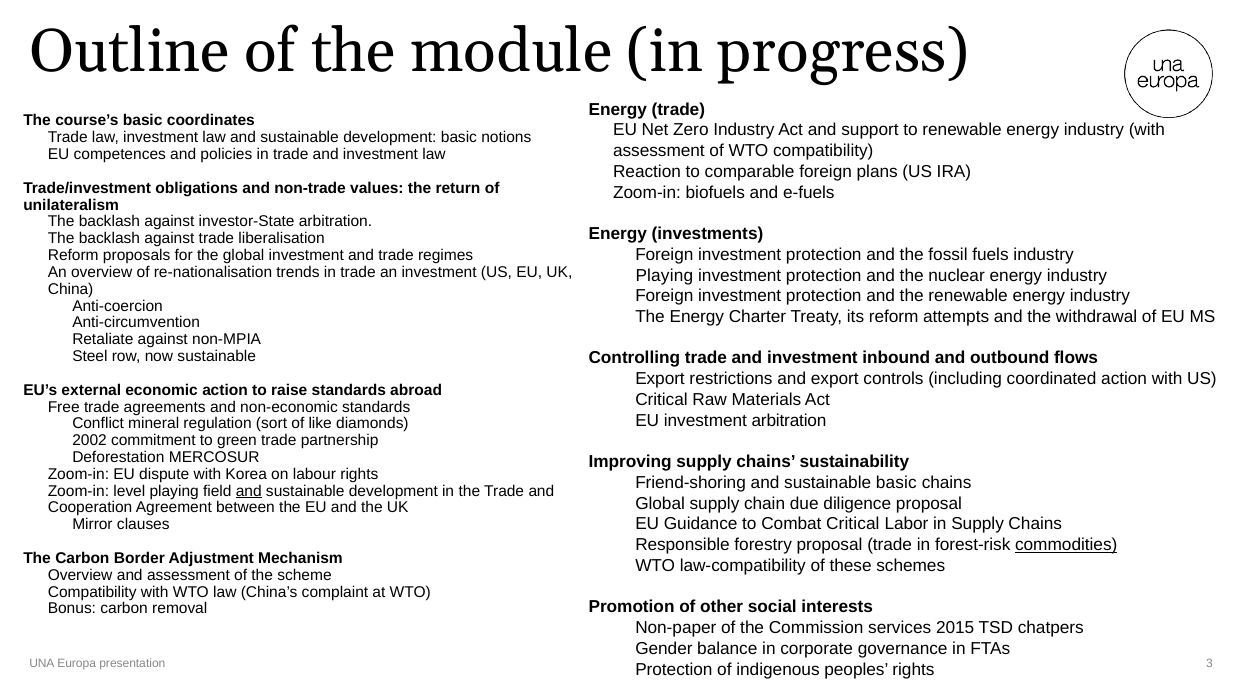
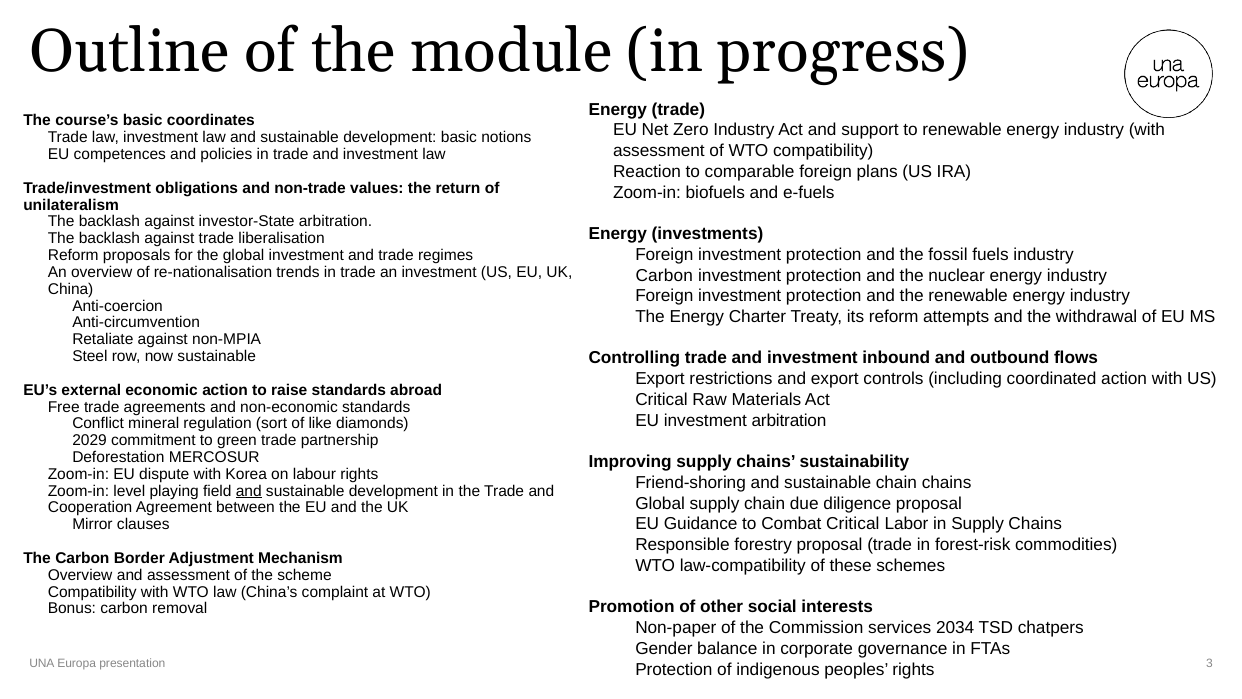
Playing at (664, 275): Playing -> Carbon
2002: 2002 -> 2029
sustainable basic: basic -> chain
commodities underline: present -> none
2015: 2015 -> 2034
